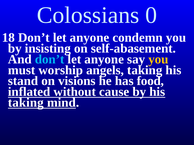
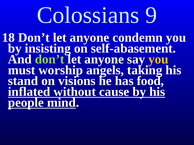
0: 0 -> 9
don’t at (50, 59) colour: light blue -> light green
taking at (26, 103): taking -> people
